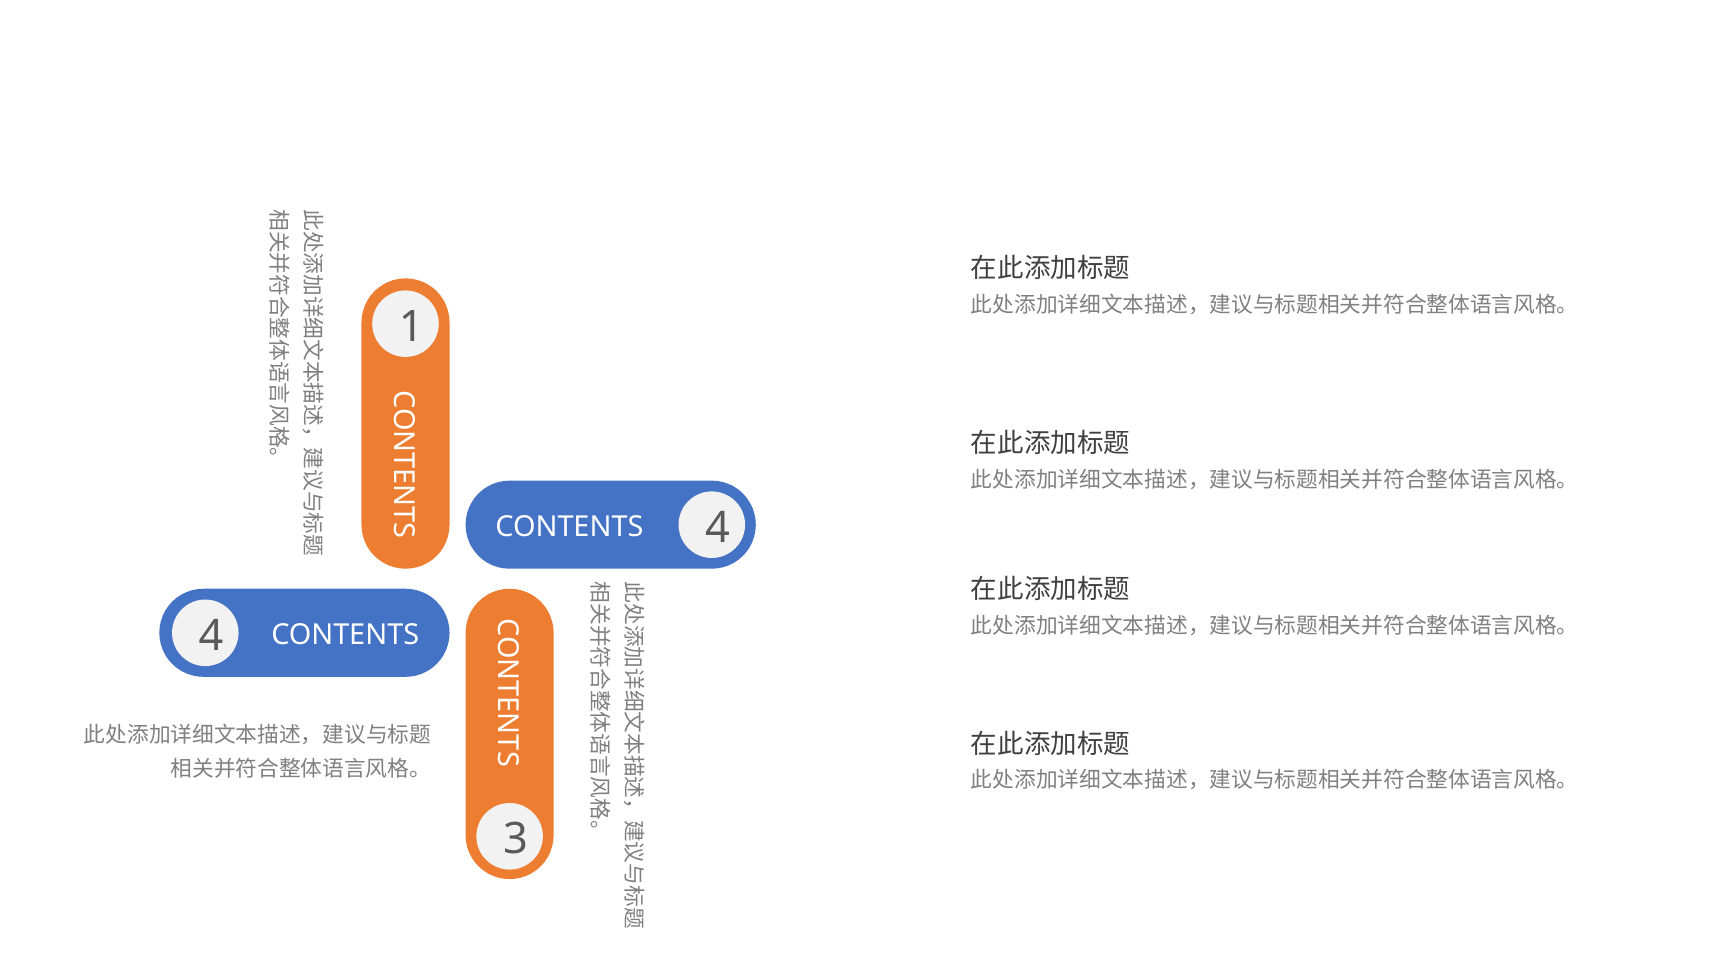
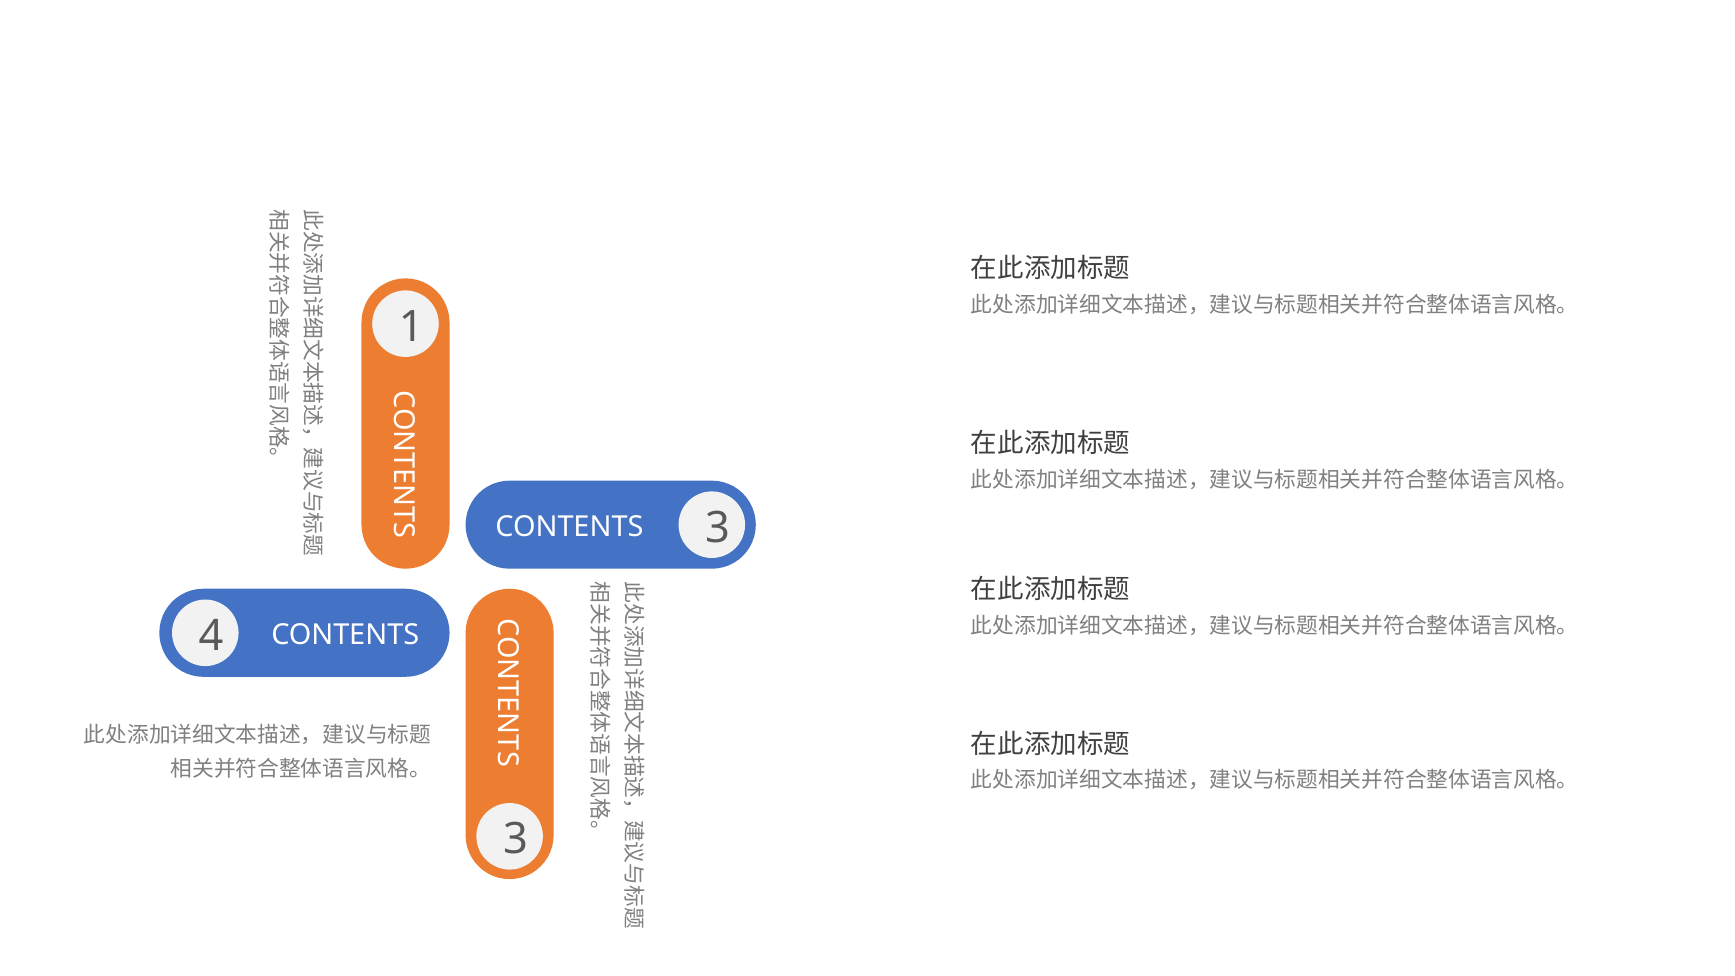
4 at (718, 528): 4 -> 3
